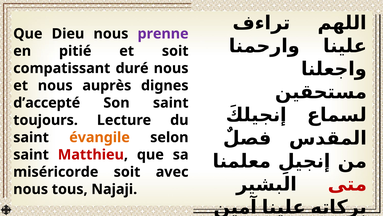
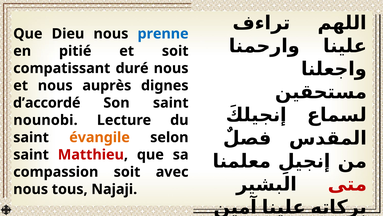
prenne colour: purple -> blue
d’accepté: d’accepté -> d’accordé
toujours: toujours -> nounobi
miséricorde: miséricorde -> compassion
